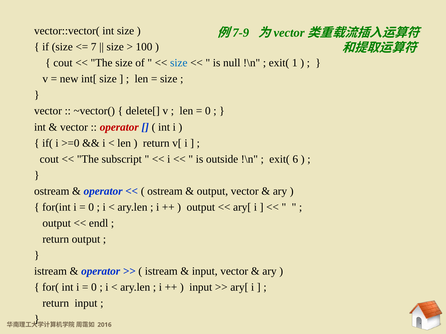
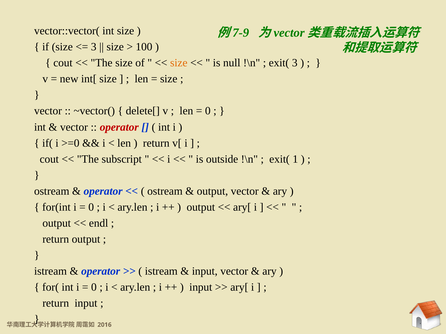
7 at (94, 47): 7 -> 3
size at (179, 63) colour: blue -> orange
exit( 1: 1 -> 3
6: 6 -> 1
